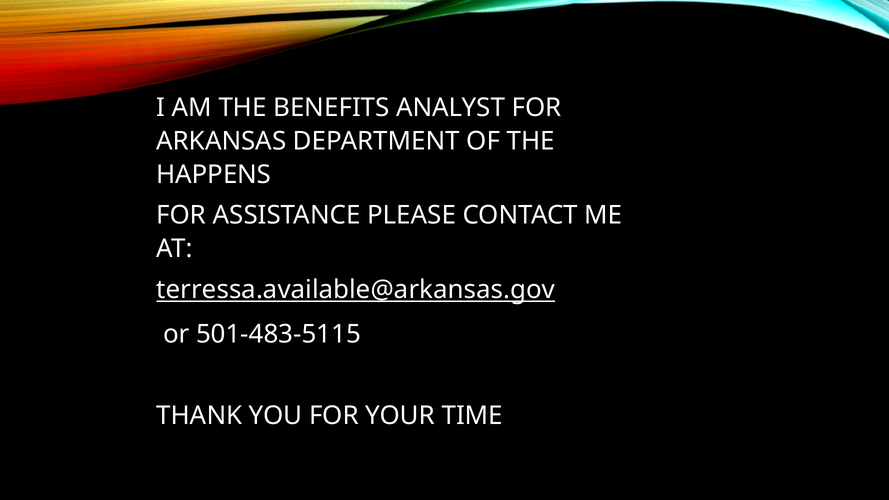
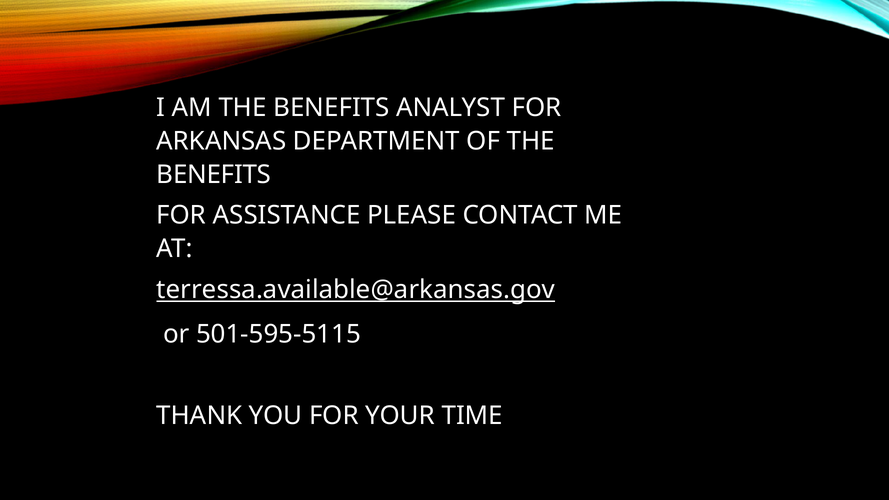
HAPPENS at (214, 174): HAPPENS -> BENEFITS
501-483-5115: 501-483-5115 -> 501-595-5115
